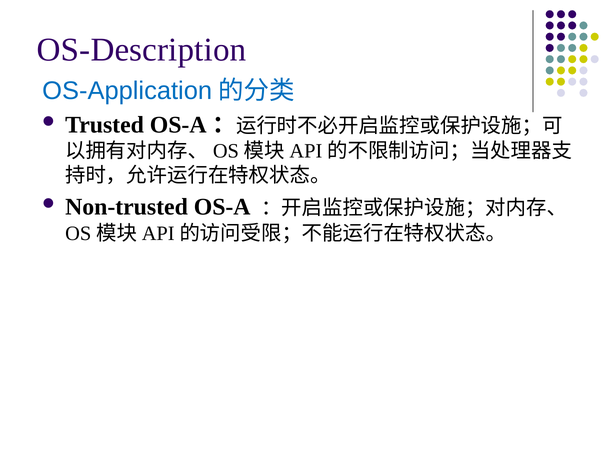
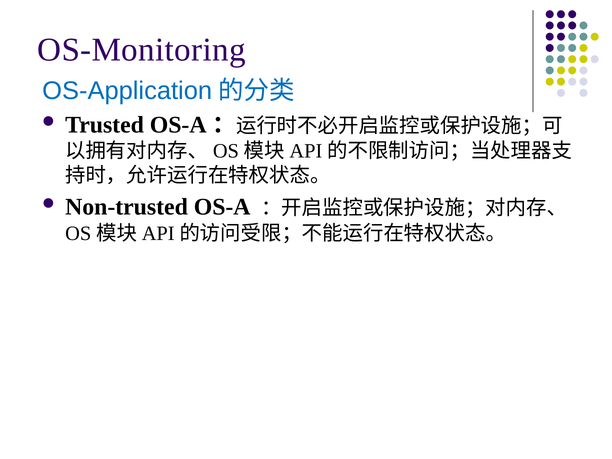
OS-Description: OS-Description -> OS-Monitoring
